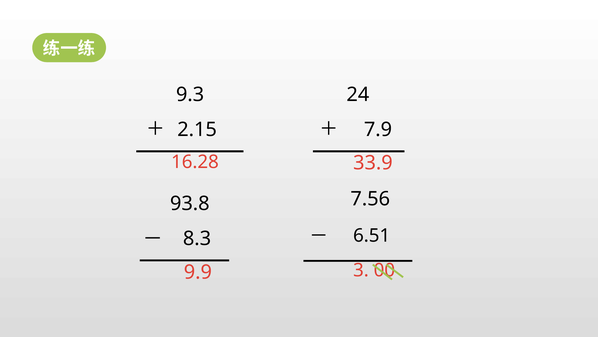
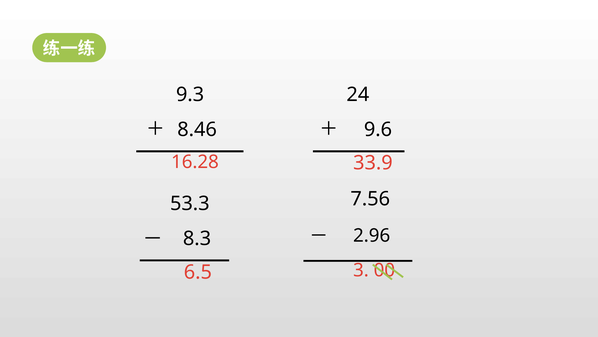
2.15: 2.15 -> 8.46
7.9: 7.9 -> 9.6
93.8: 93.8 -> 53.3
6.51: 6.51 -> 2.96
9.9: 9.9 -> 6.5
